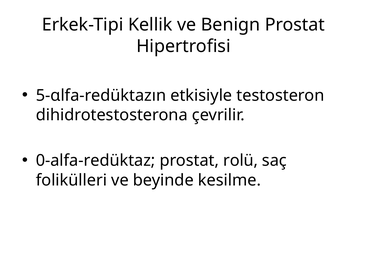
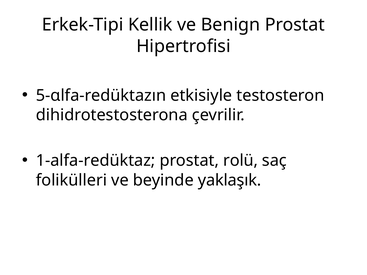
0-alfa-redüktaz: 0-alfa-redüktaz -> 1-alfa-redüktaz
kesilme: kesilme -> yaklaşık
